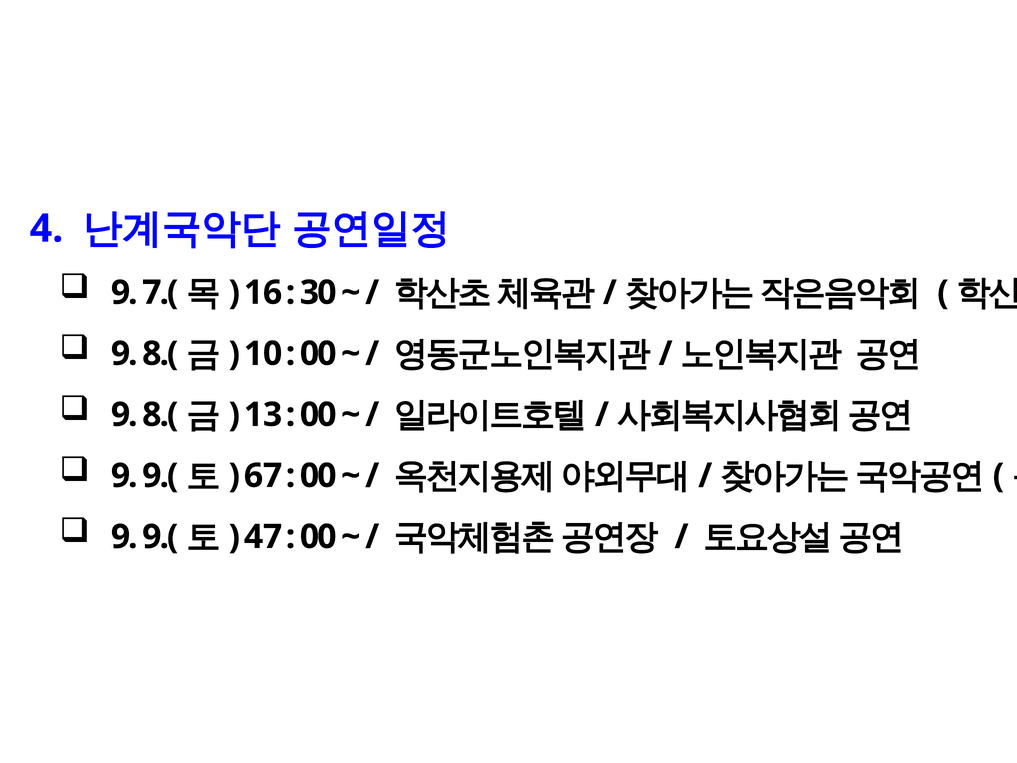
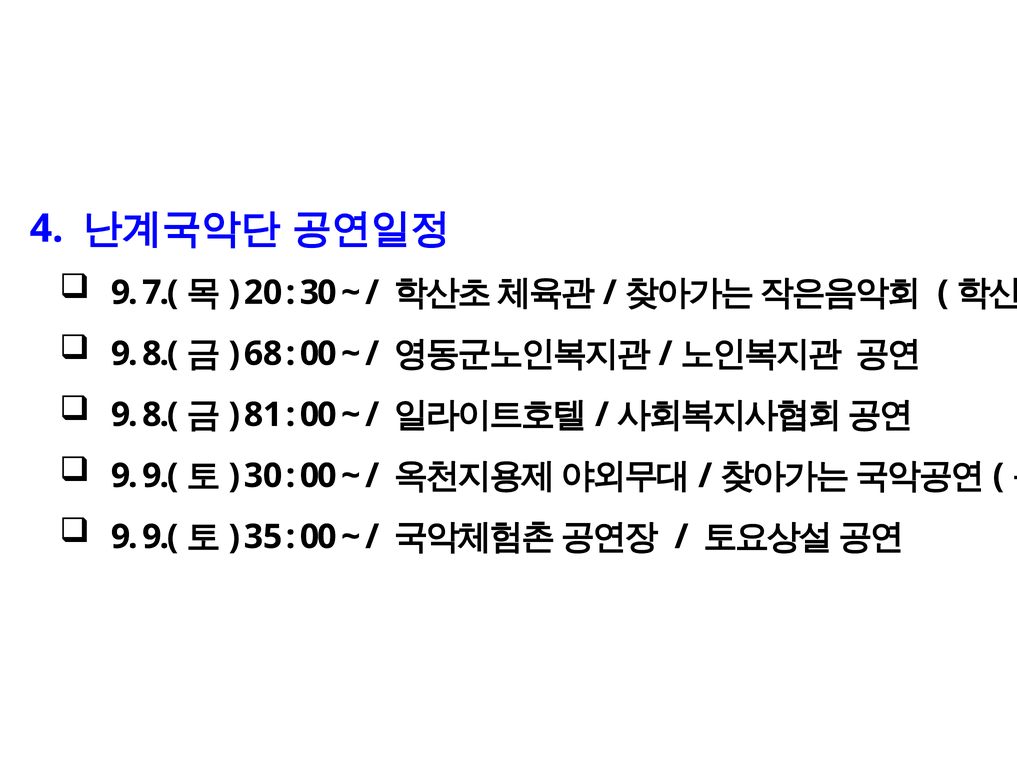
16: 16 -> 20
10: 10 -> 68
13: 13 -> 81
67 at (263, 476): 67 -> 30
47: 47 -> 35
